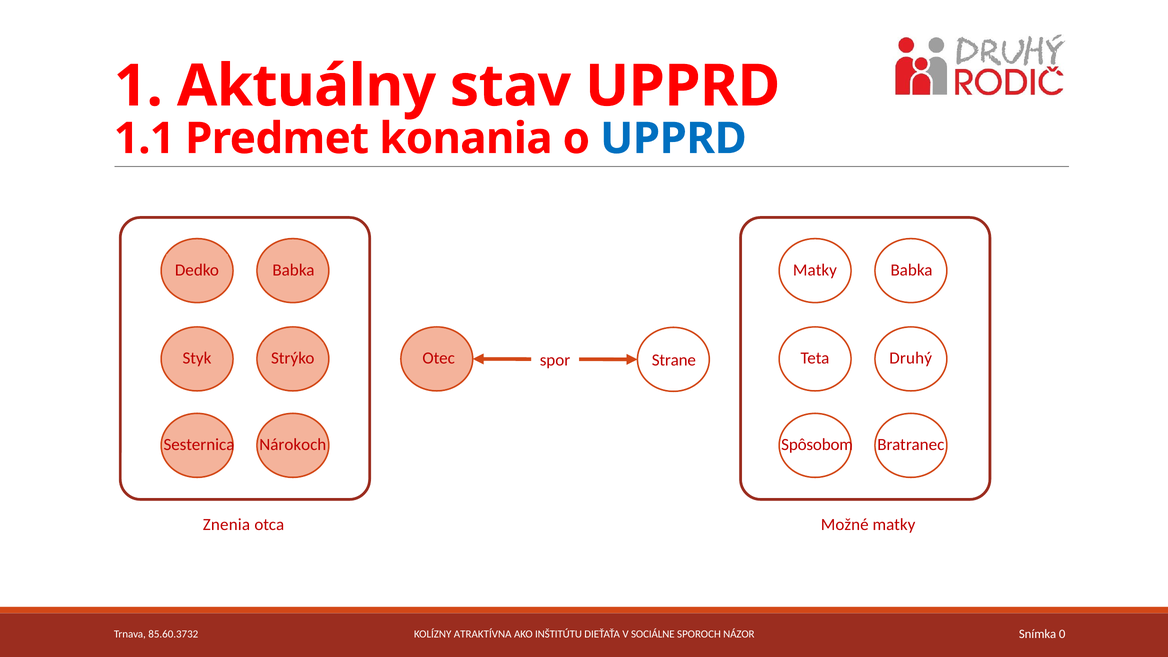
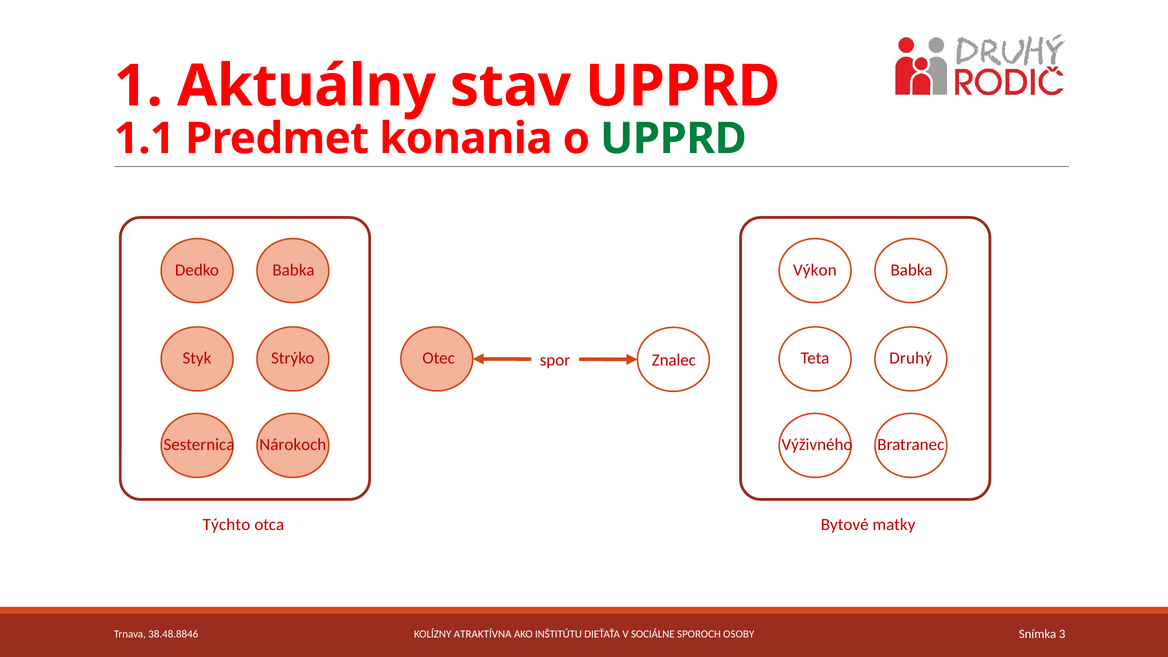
UPPRD at (673, 139) colour: blue -> green
Matky at (815, 270): Matky -> Výkon
Strane: Strane -> Znalec
Spôsobom: Spôsobom -> Výživného
Znenia: Znenia -> Týchto
Možné: Možné -> Bytové
0: 0 -> 3
85.60.3732: 85.60.3732 -> 38.48.8846
NÁZOR: NÁZOR -> OSOBY
